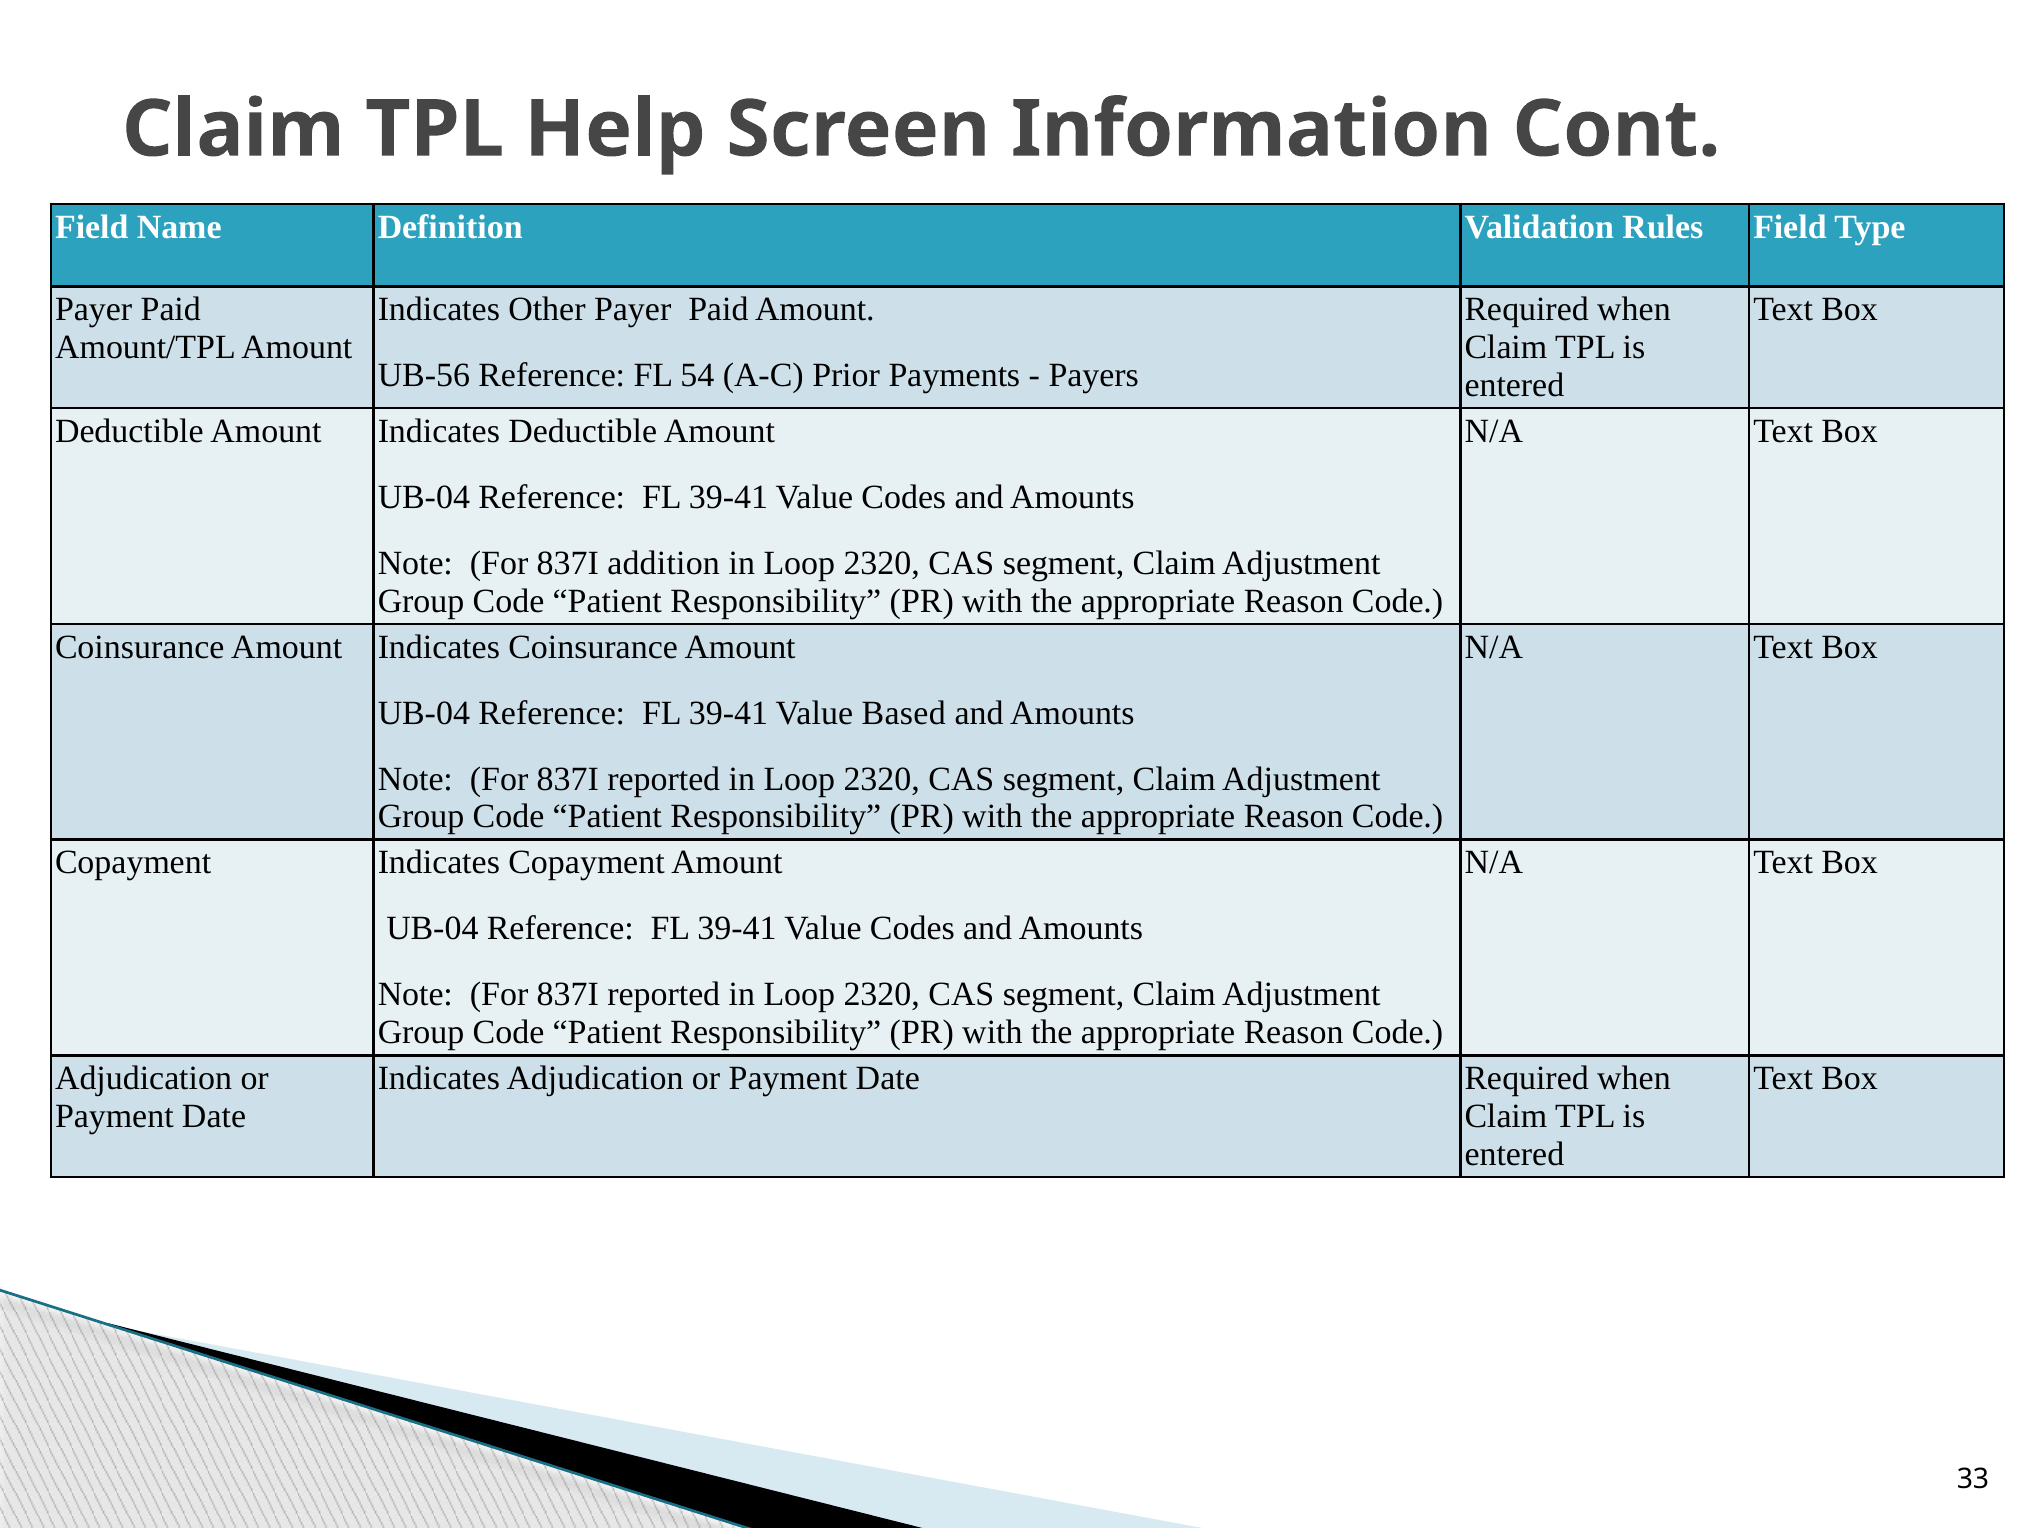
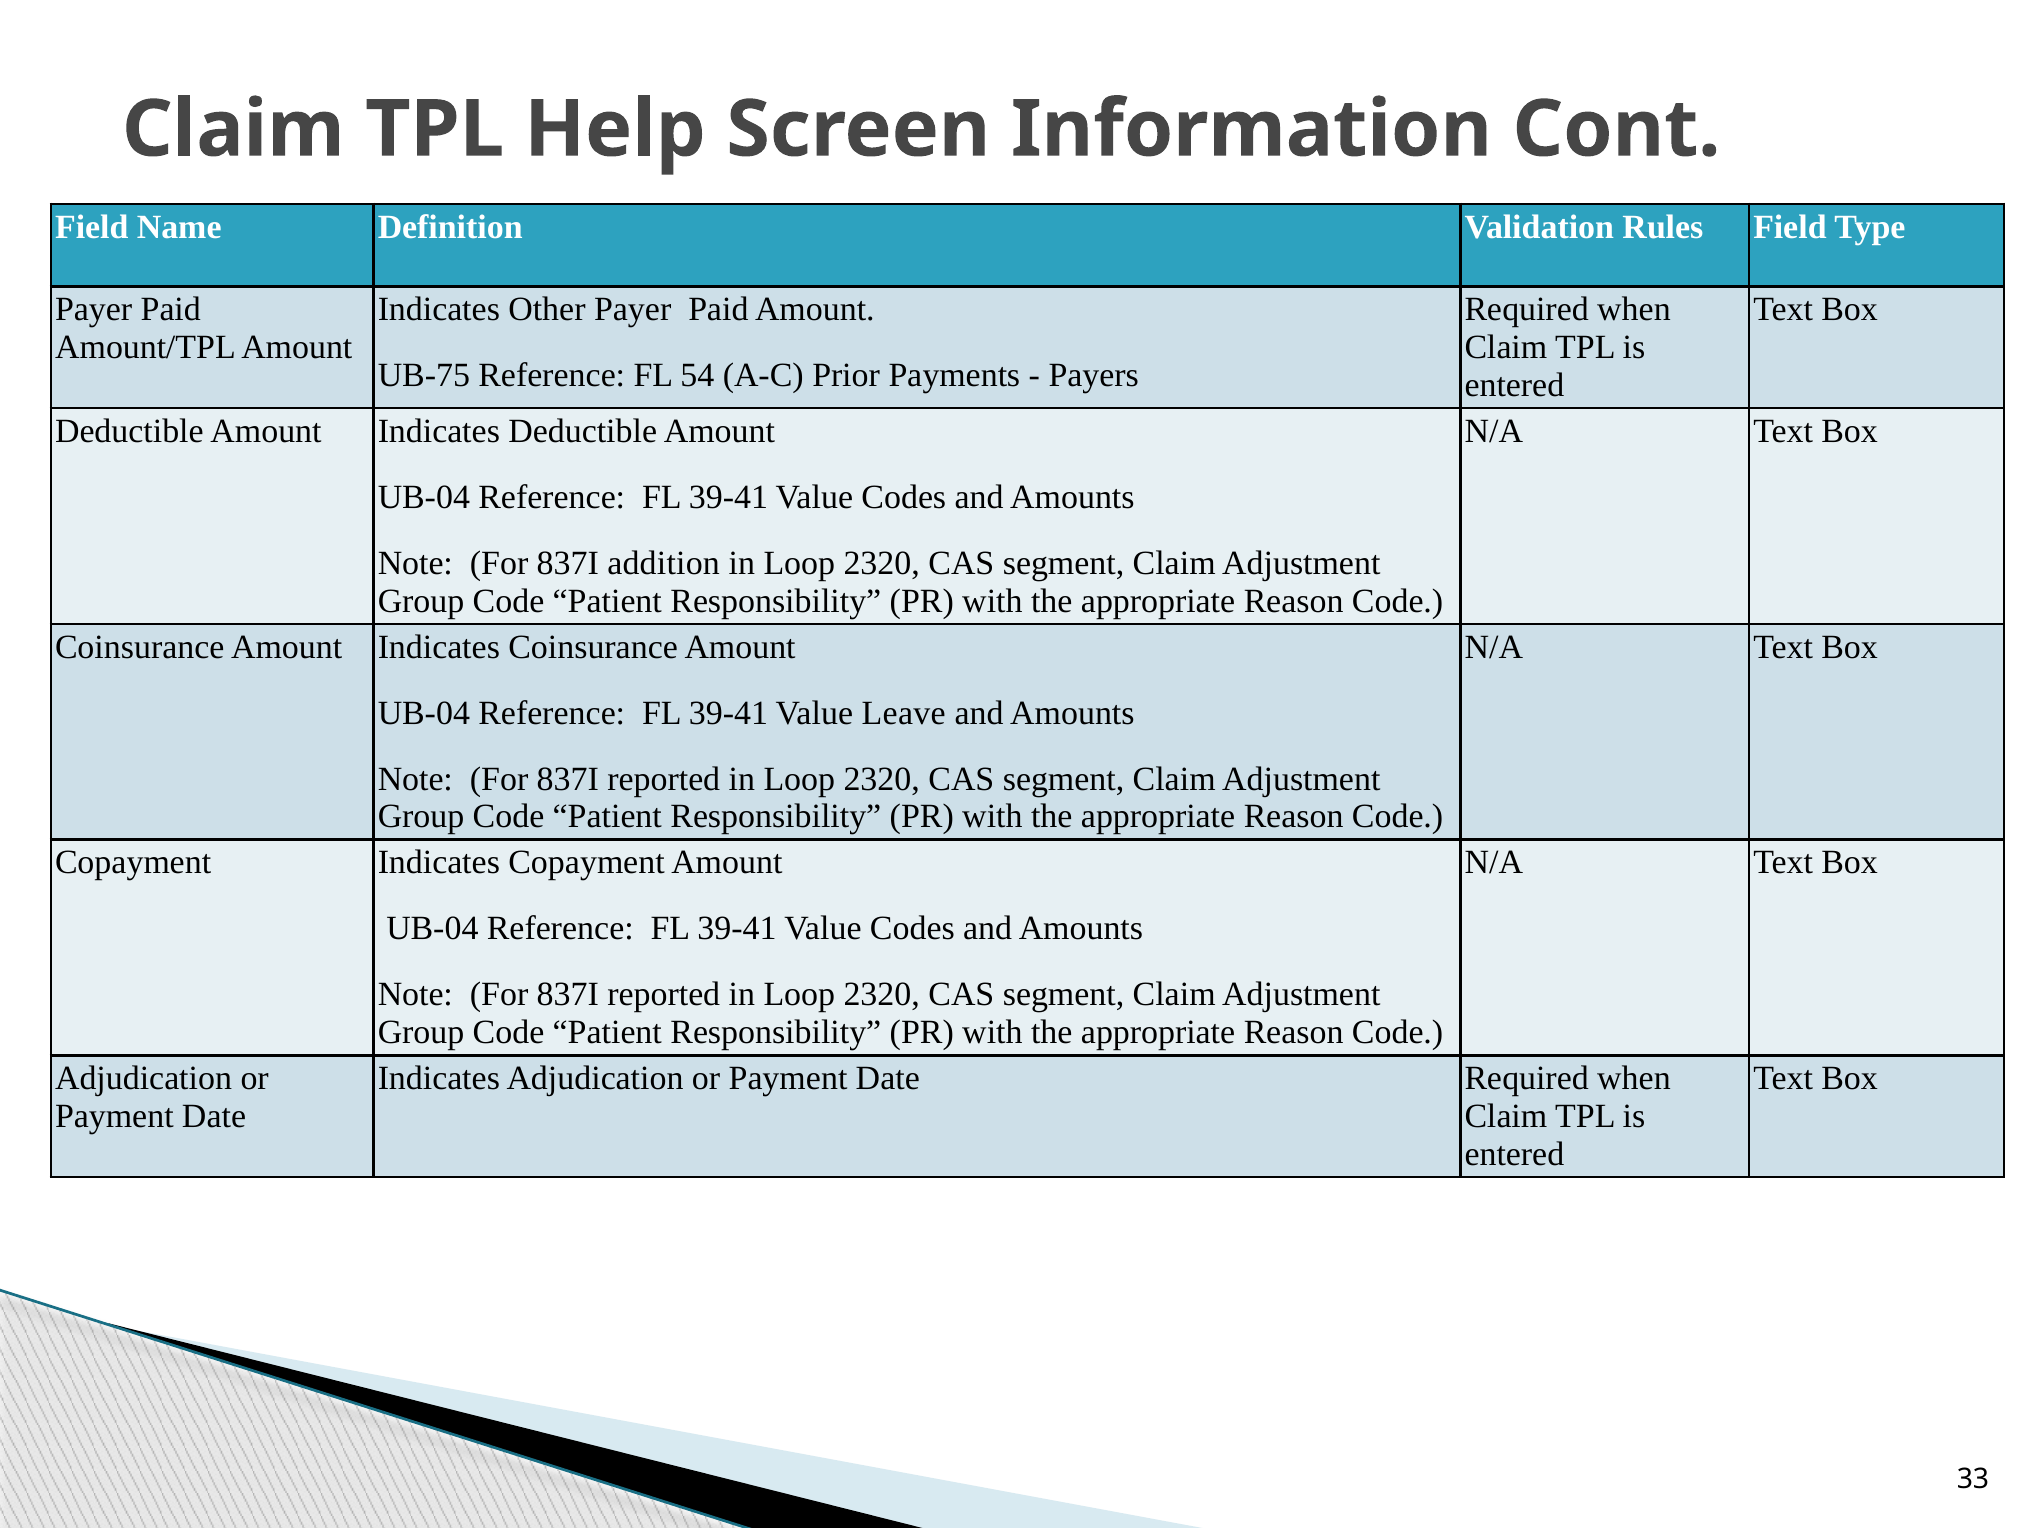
UB-56: UB-56 -> UB-75
Based: Based -> Leave
